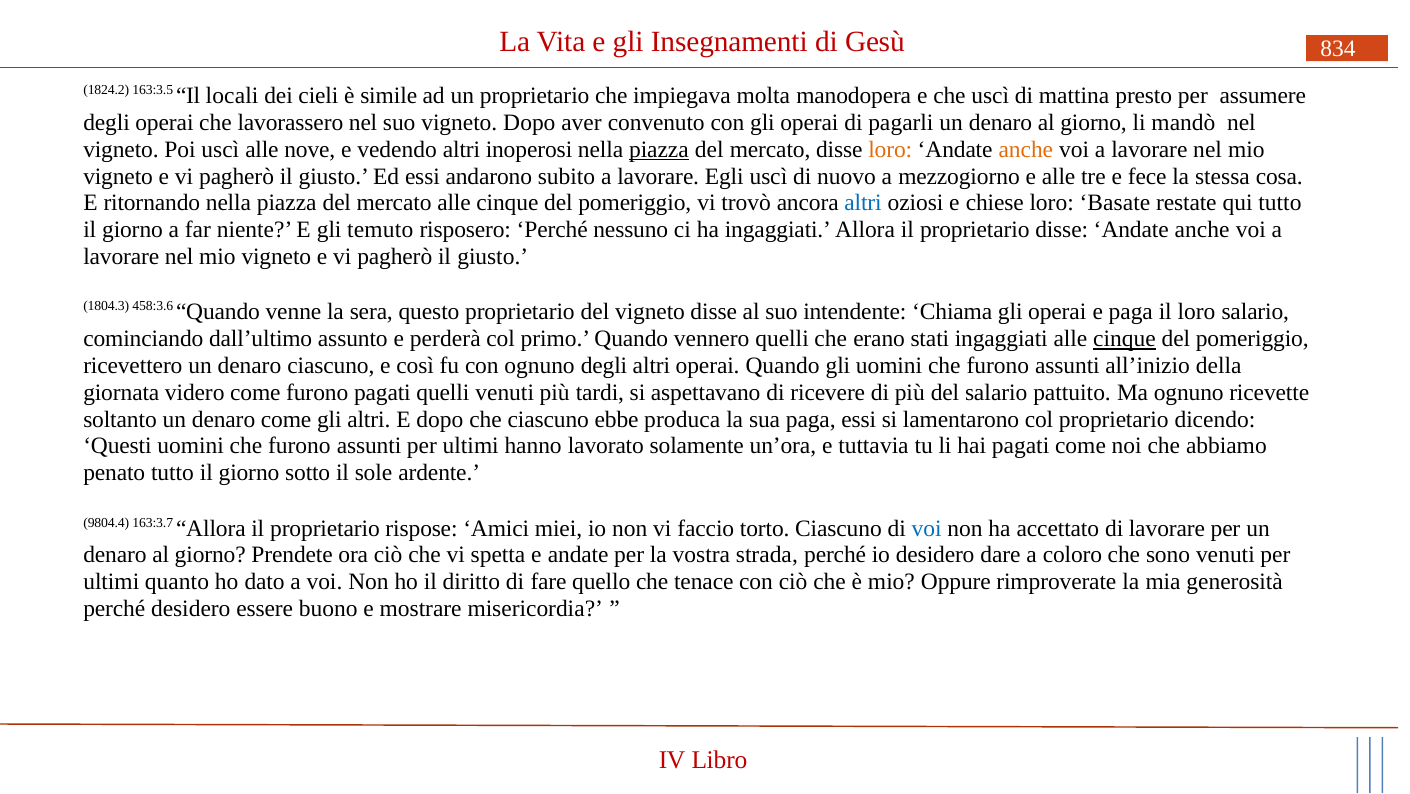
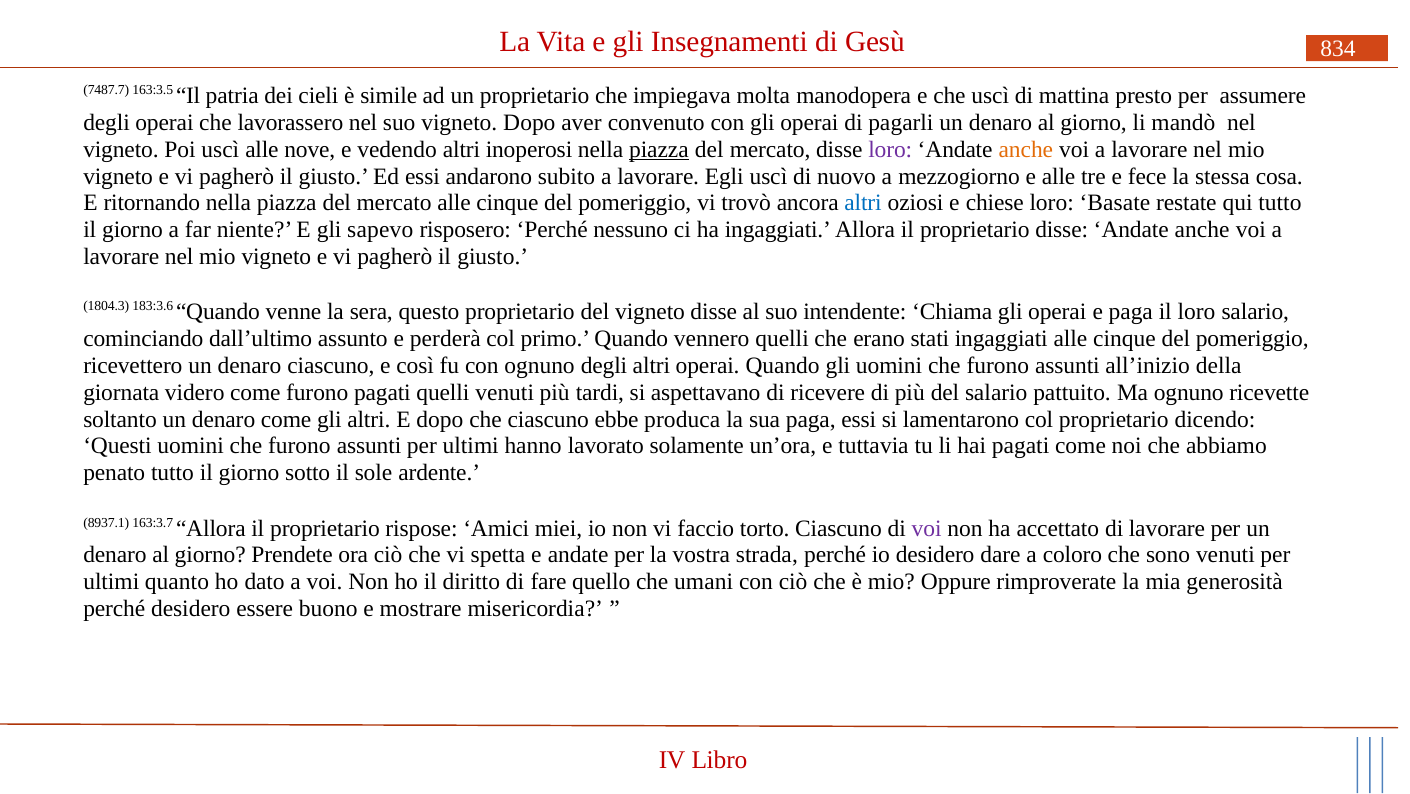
1824.2: 1824.2 -> 7487.7
locali: locali -> patria
loro at (890, 150) colour: orange -> purple
temuto: temuto -> sapevo
458:3.6: 458:3.6 -> 183:3.6
cinque at (1124, 339) underline: present -> none
9804.4: 9804.4 -> 8937.1
voi at (927, 528) colour: blue -> purple
tenace: tenace -> umani
